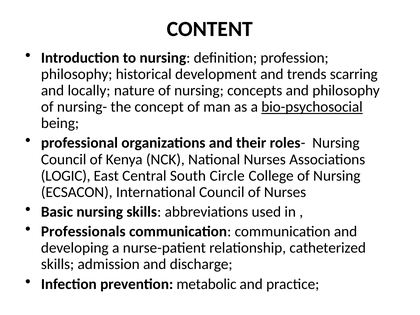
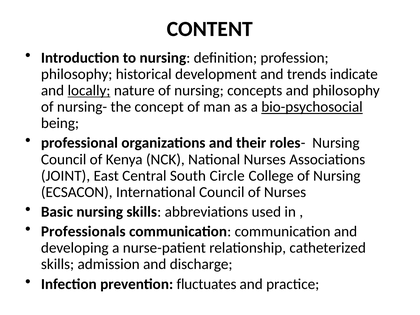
scarring: scarring -> indicate
locally underline: none -> present
LOGIC: LOGIC -> JOINT
metabolic: metabolic -> fluctuates
